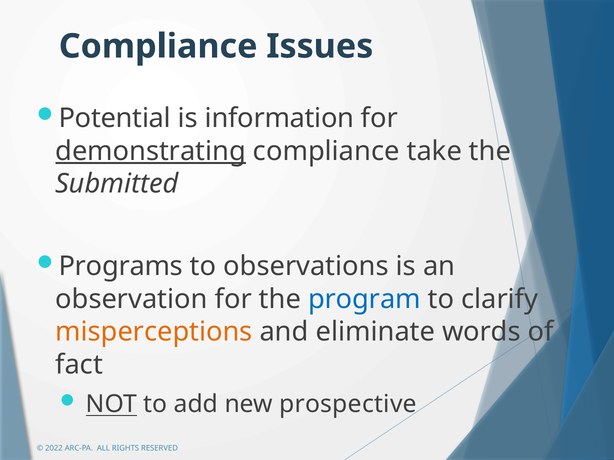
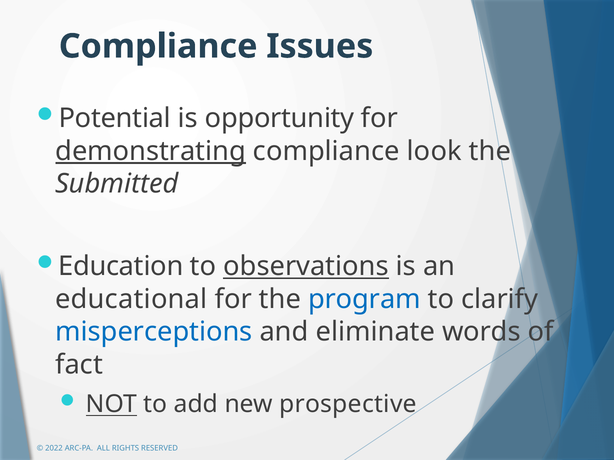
information: information -> opportunity
take: take -> look
Programs: Programs -> Education
observations underline: none -> present
observation: observation -> educational
misperceptions colour: orange -> blue
